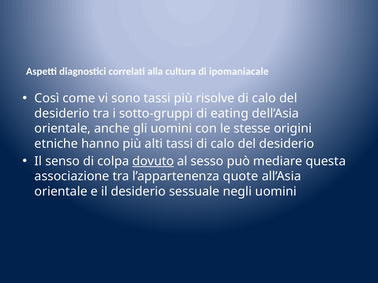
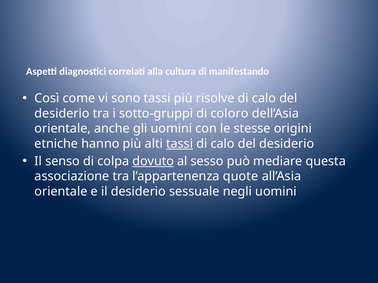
ipomaniacale: ipomaniacale -> manifestando
eating: eating -> coloro
tassi at (180, 144) underline: none -> present
